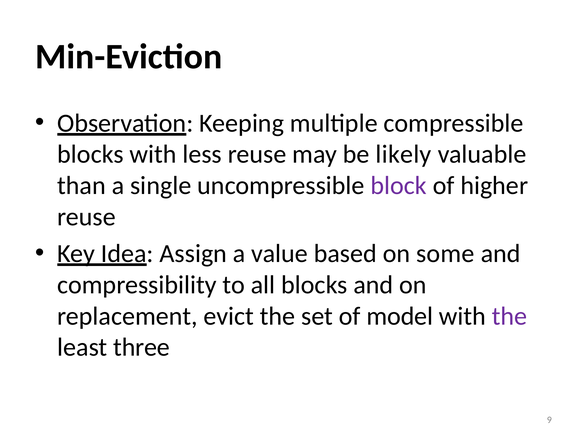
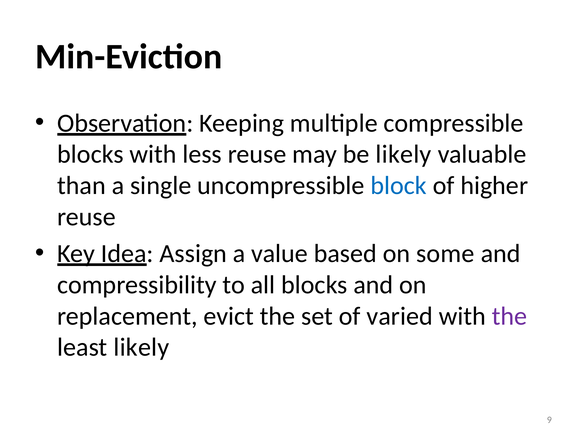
block colour: purple -> blue
model: model -> varied
least three: three -> likely
